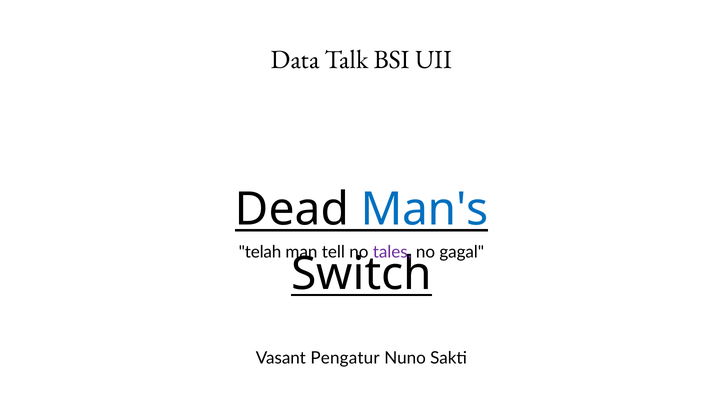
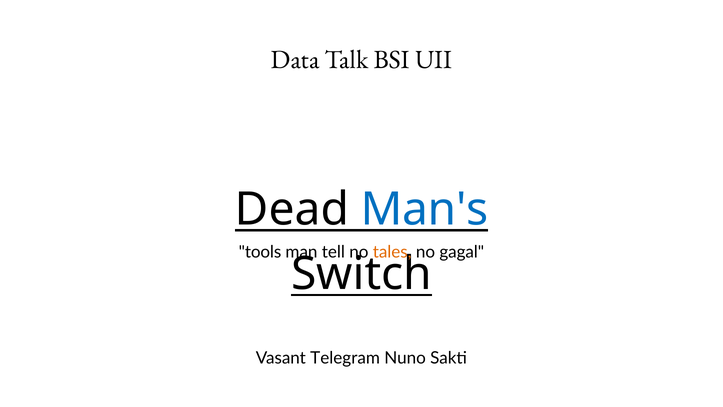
telah: telah -> tools
tales colour: purple -> orange
Pengatur: Pengatur -> Telegram
